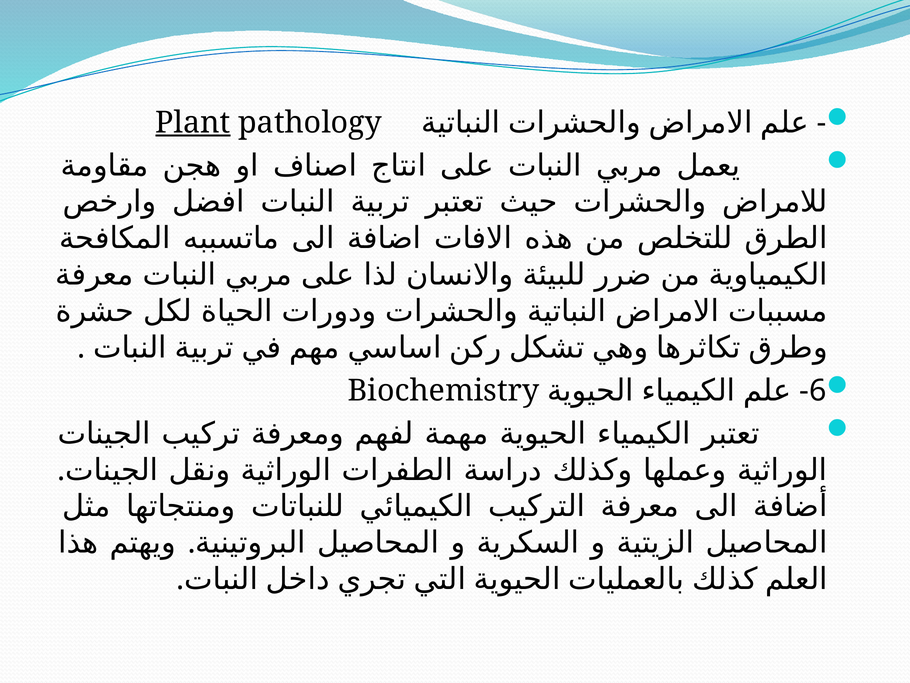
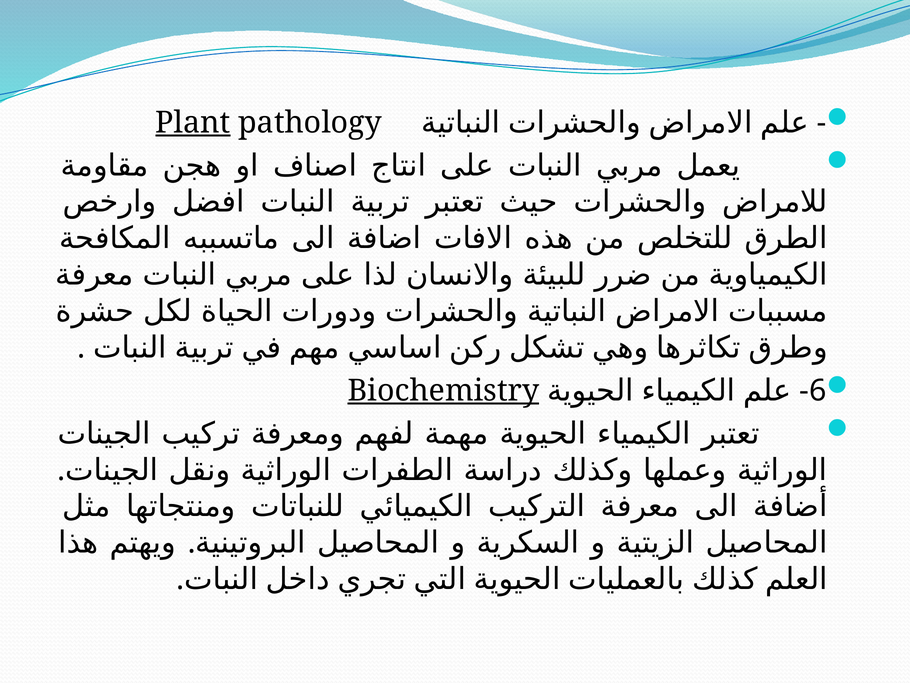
Biochemistry underline: none -> present
